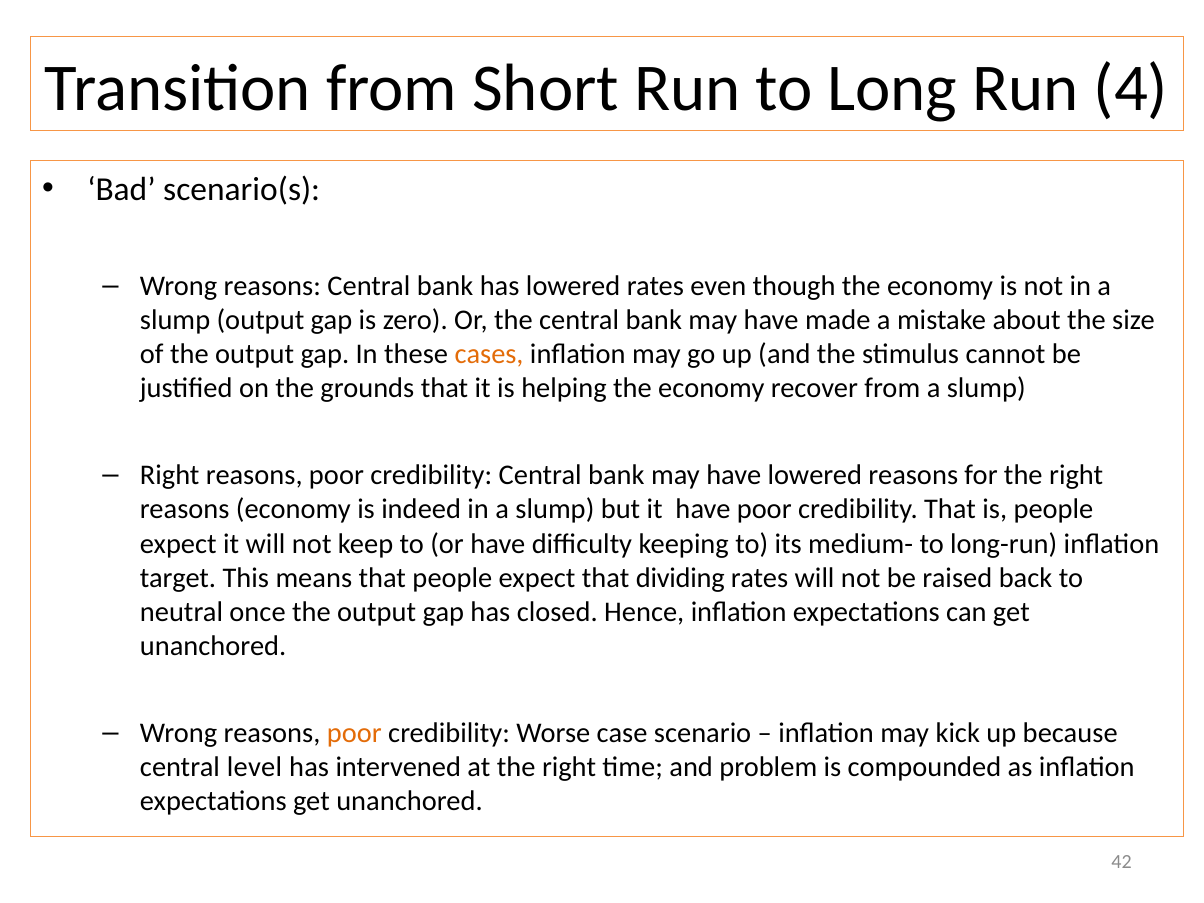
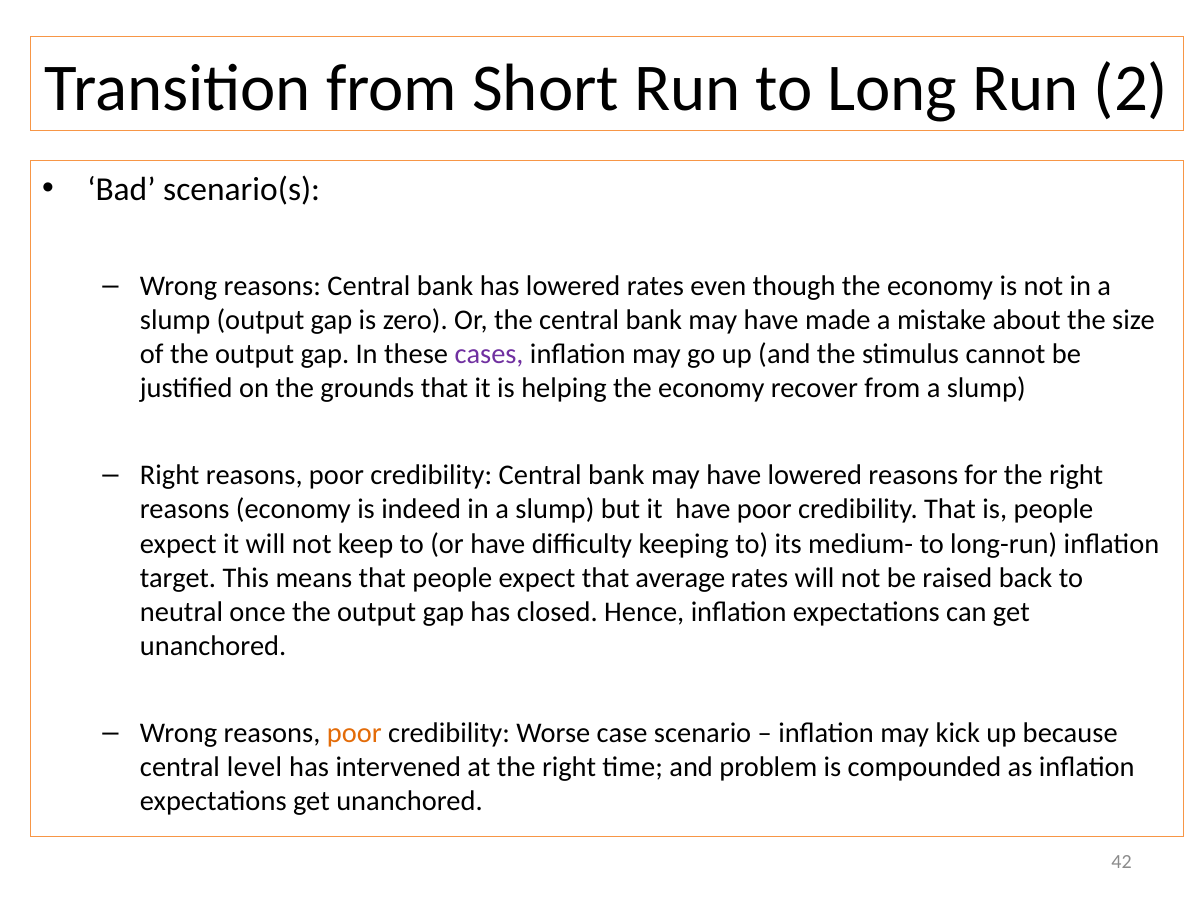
4: 4 -> 2
cases colour: orange -> purple
dividing: dividing -> average
